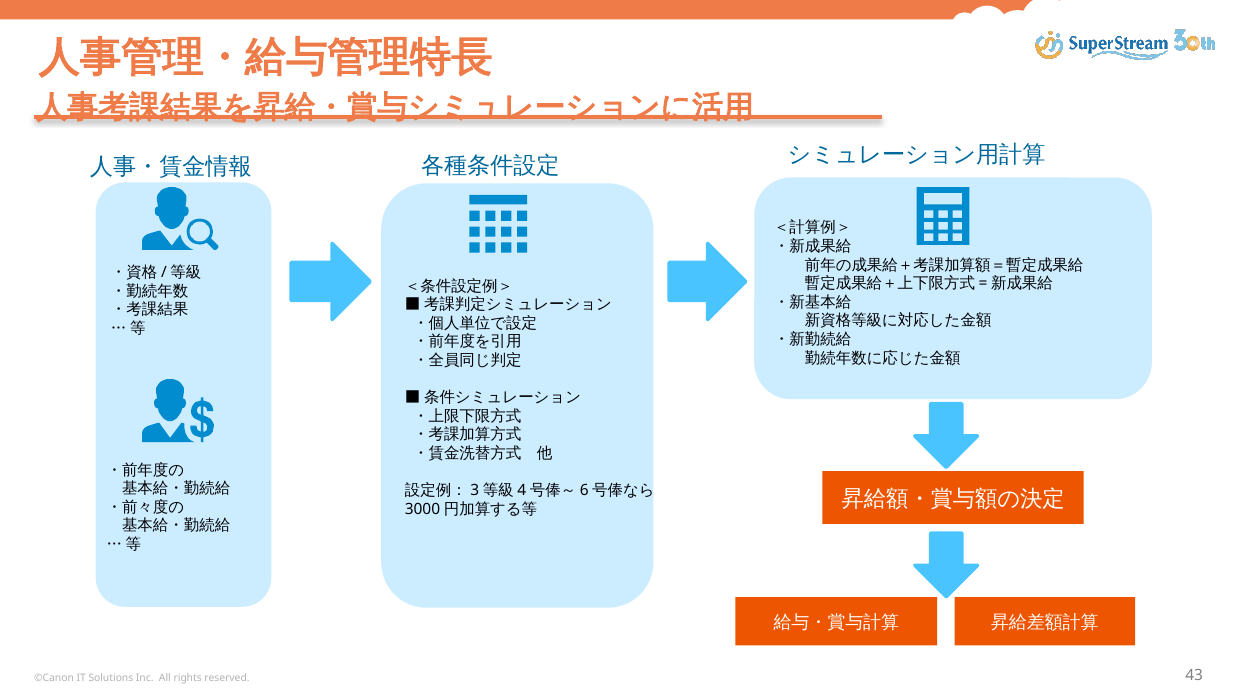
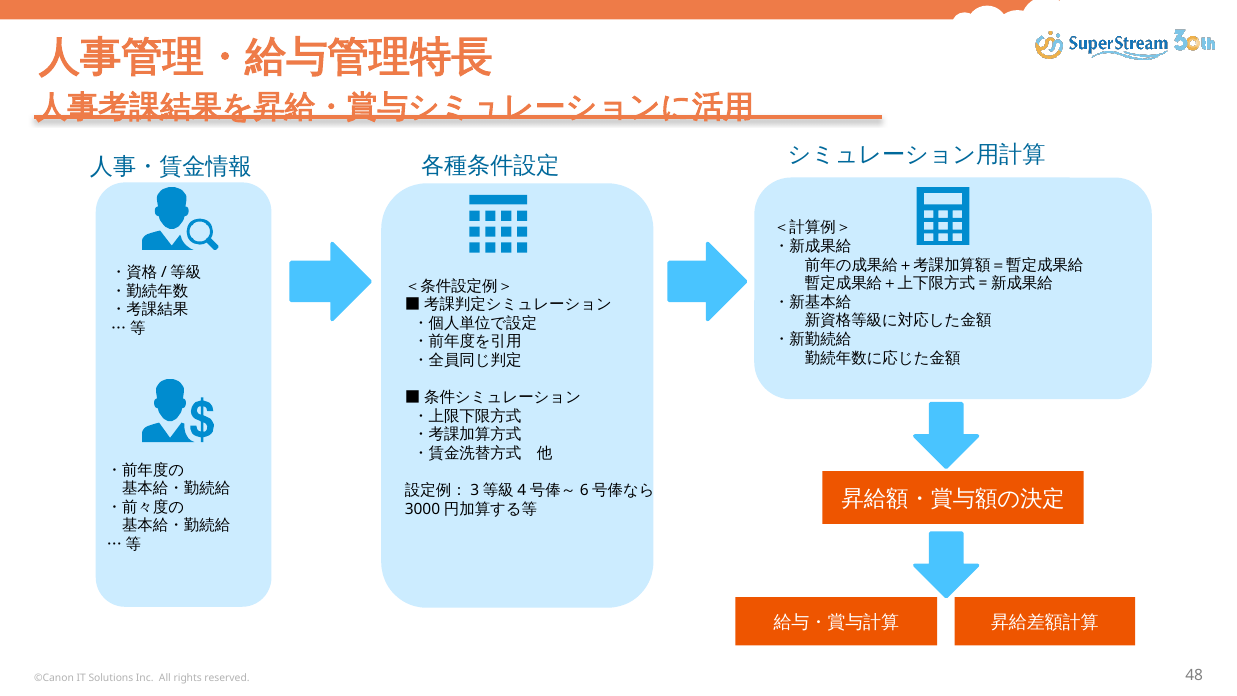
43: 43 -> 48
